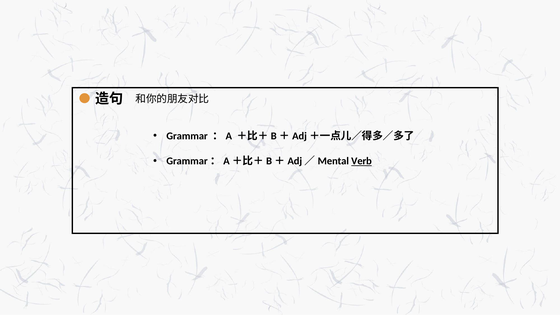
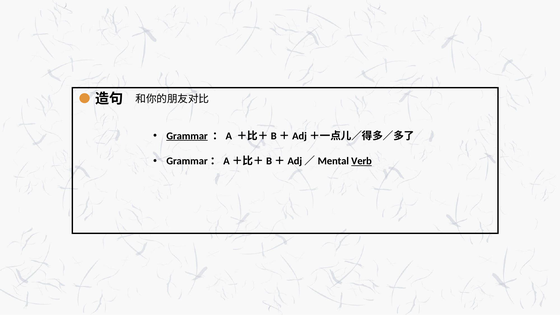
Grammar underline: none -> present
